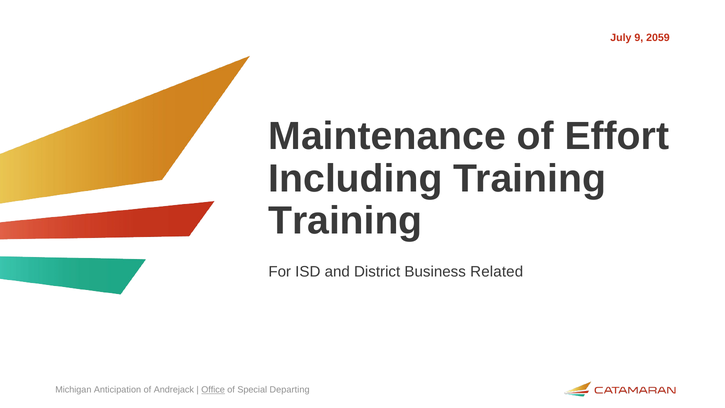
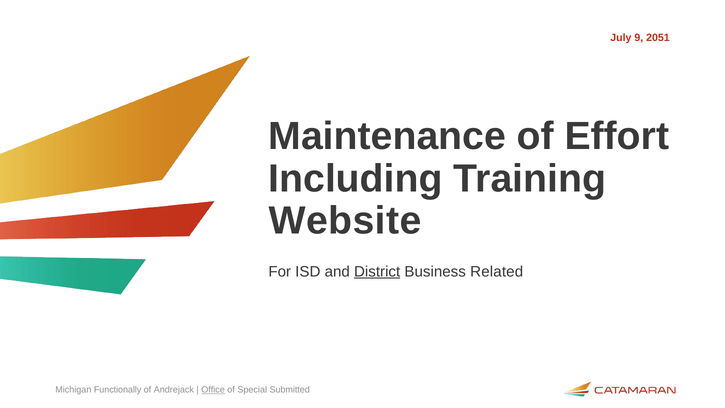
2059: 2059 -> 2051
Training at (345, 221): Training -> Website
District underline: none -> present
Anticipation: Anticipation -> Functionally
Departing: Departing -> Submitted
